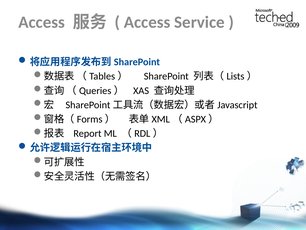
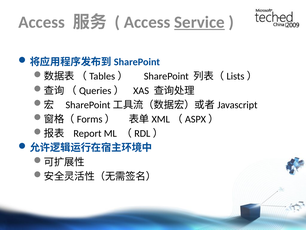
Service underline: none -> present
